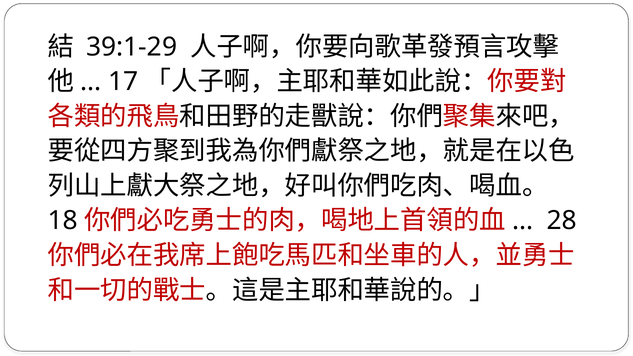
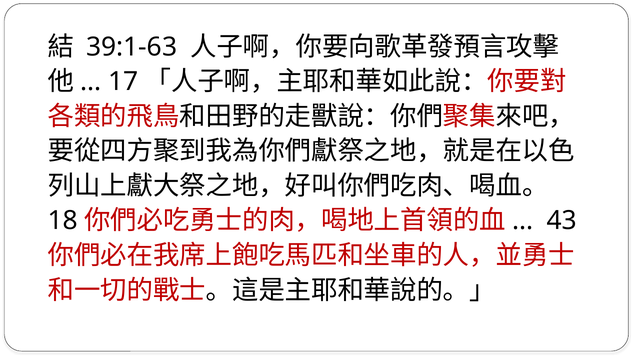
39:1-29: 39:1-29 -> 39:1-63
28: 28 -> 43
